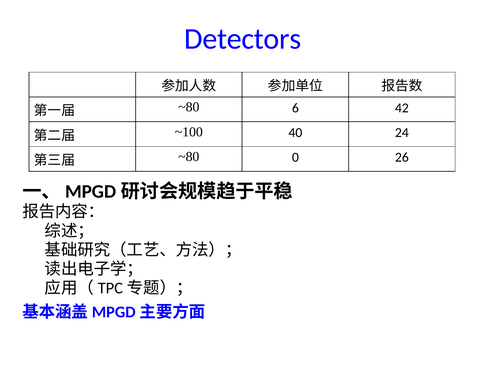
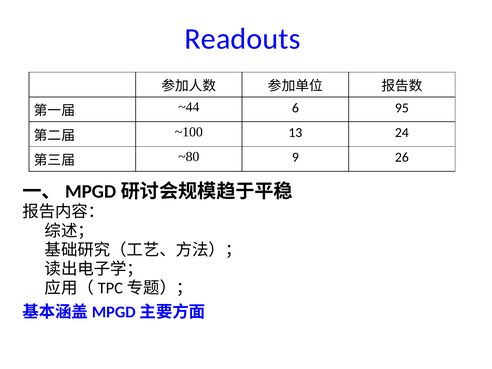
Detectors: Detectors -> Readouts
~80 at (189, 107): ~80 -> ~44
42: 42 -> 95
40: 40 -> 13
0: 0 -> 9
